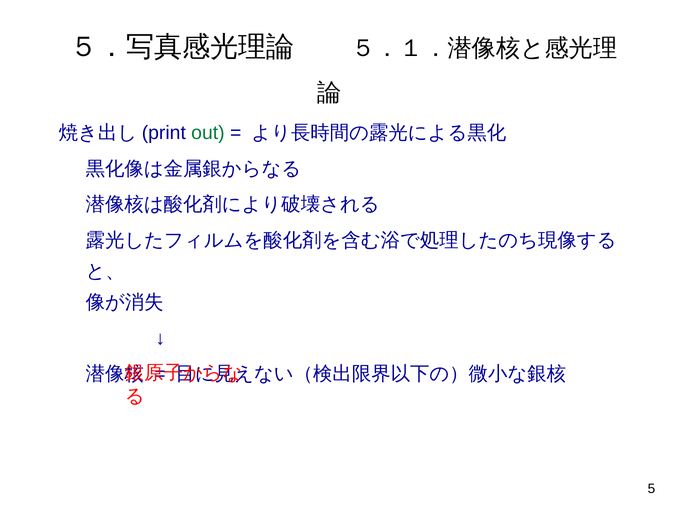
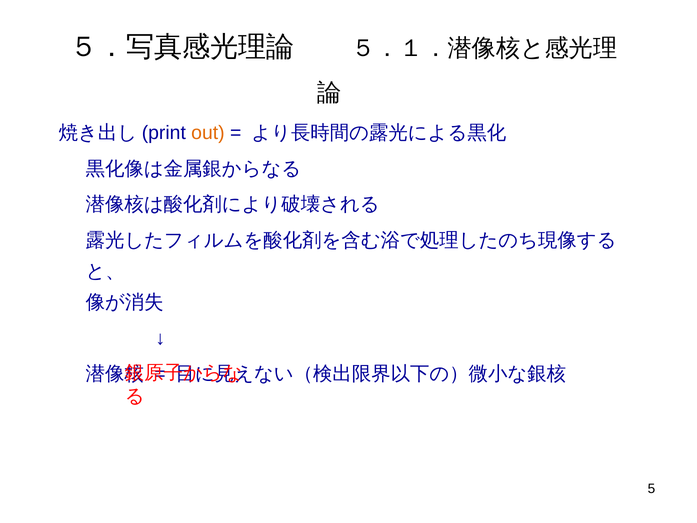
out colour: green -> orange
